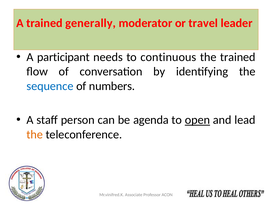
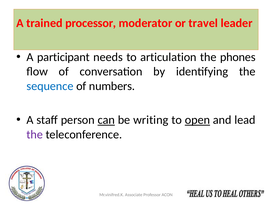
generally: generally -> processor
continuous: continuous -> articulation
the trained: trained -> phones
can underline: none -> present
agenda: agenda -> writing
the at (35, 134) colour: orange -> purple
